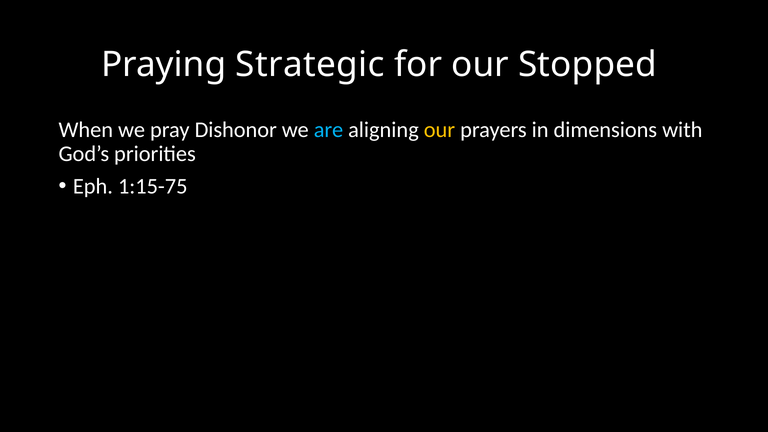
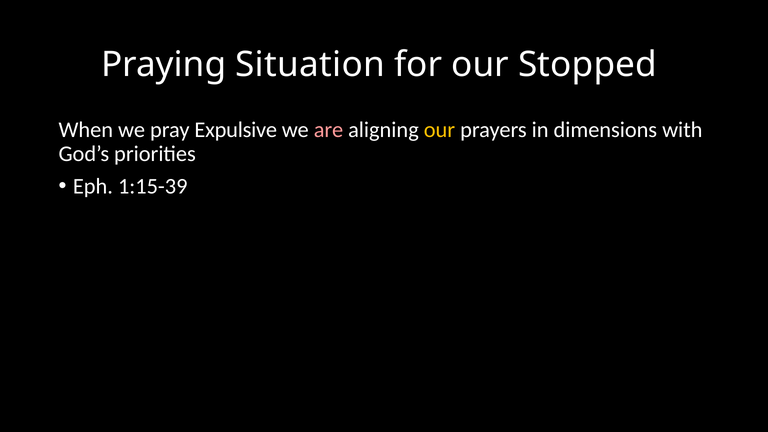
Strategic: Strategic -> Situation
Dishonor: Dishonor -> Expulsive
are colour: light blue -> pink
1:15-75: 1:15-75 -> 1:15-39
